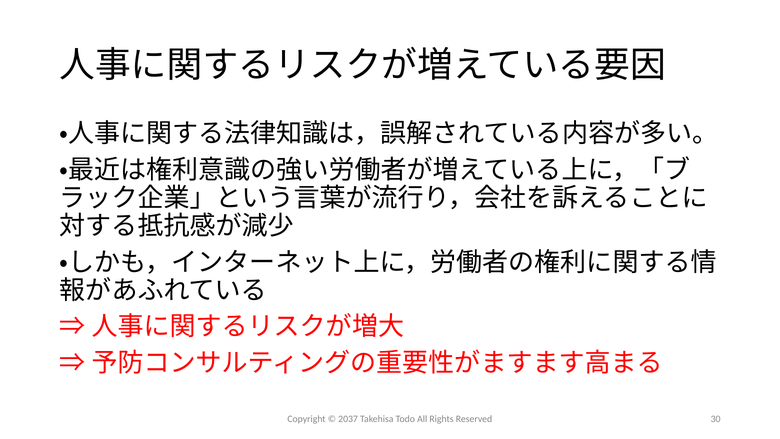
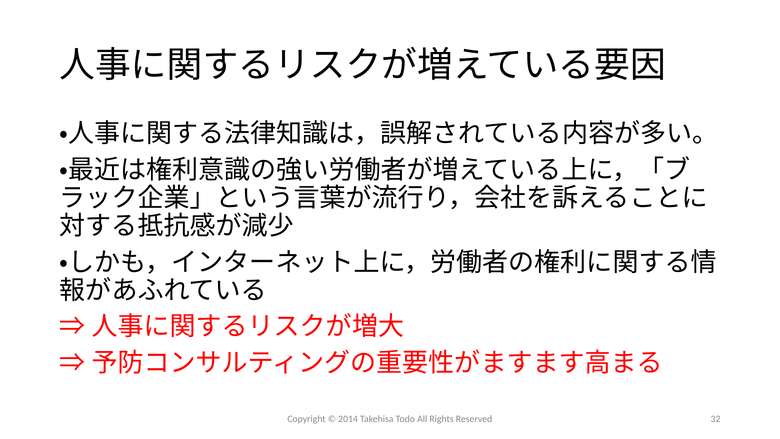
2037: 2037 -> 2014
30: 30 -> 32
